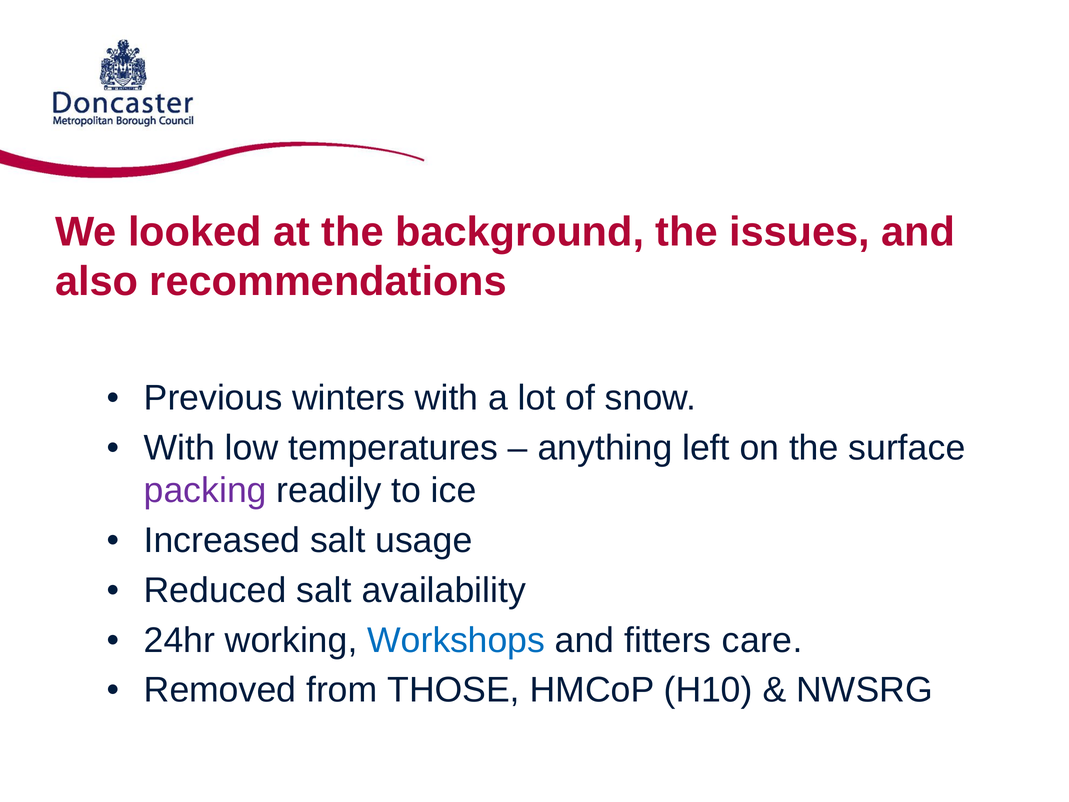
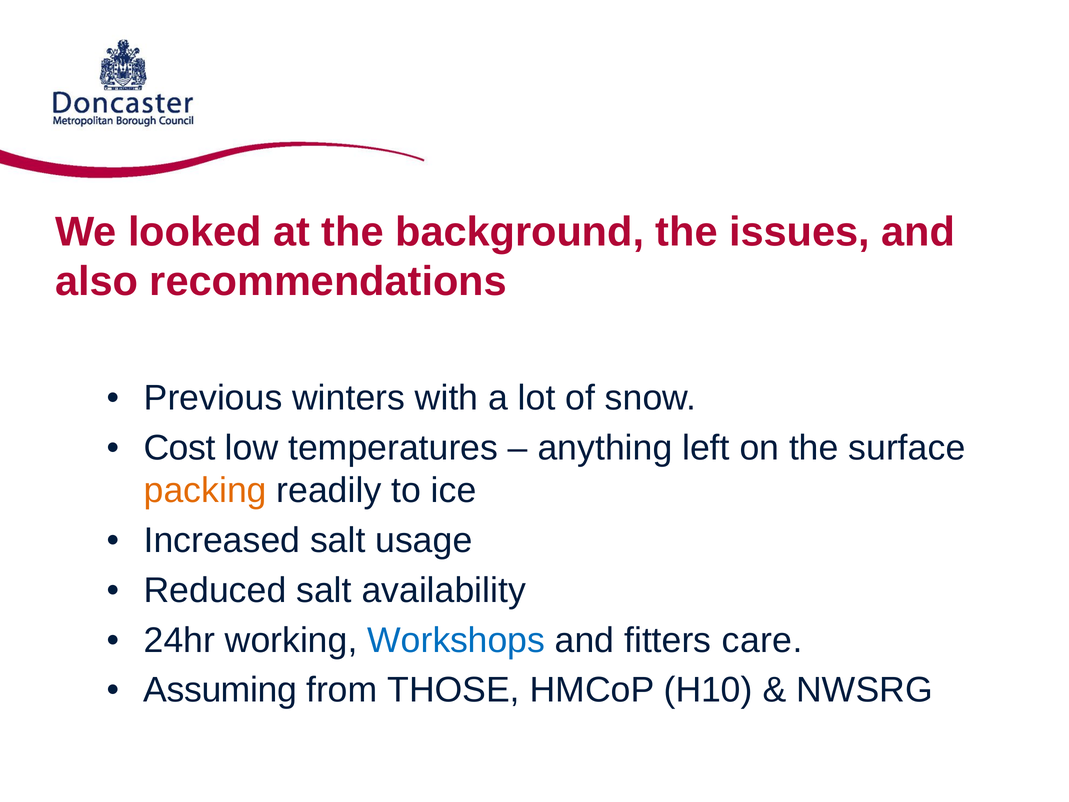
With at (179, 448): With -> Cost
packing colour: purple -> orange
Removed: Removed -> Assuming
